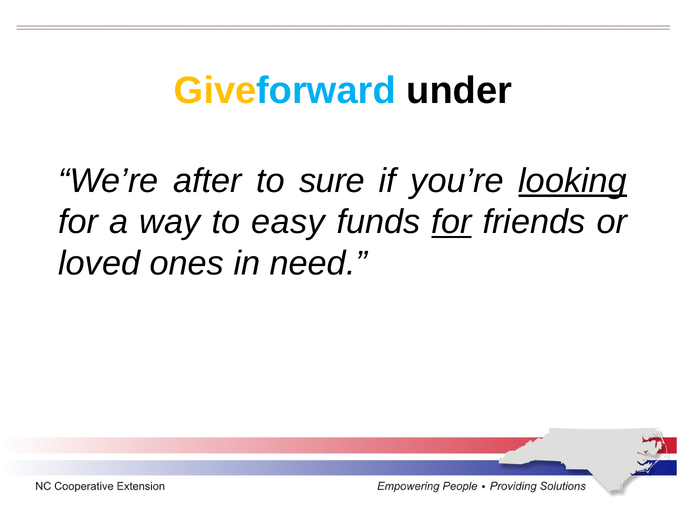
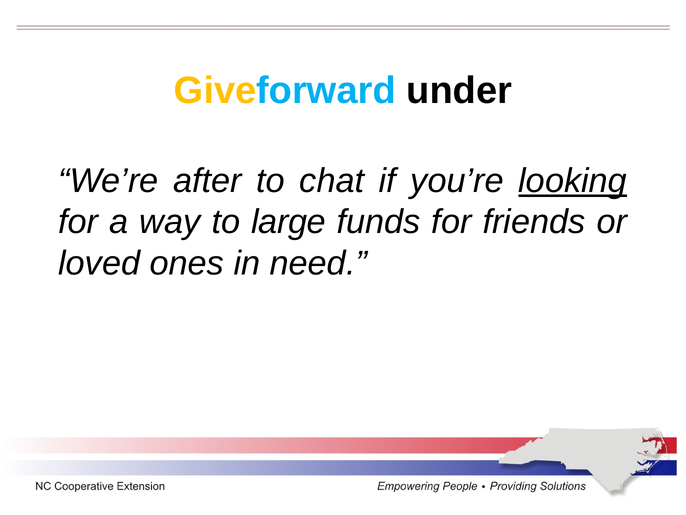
sure: sure -> chat
easy: easy -> large
for at (451, 222) underline: present -> none
